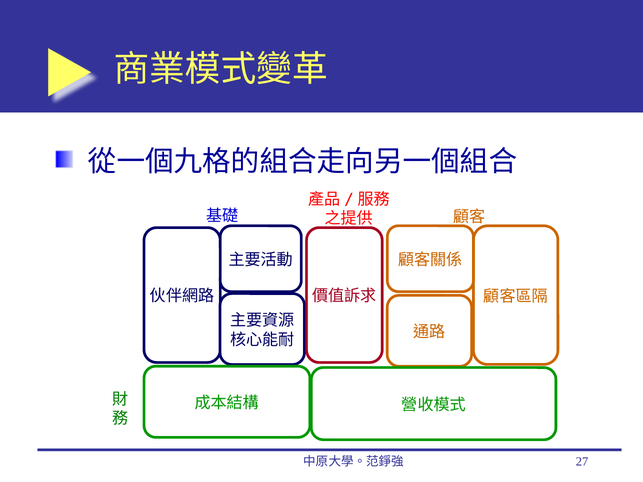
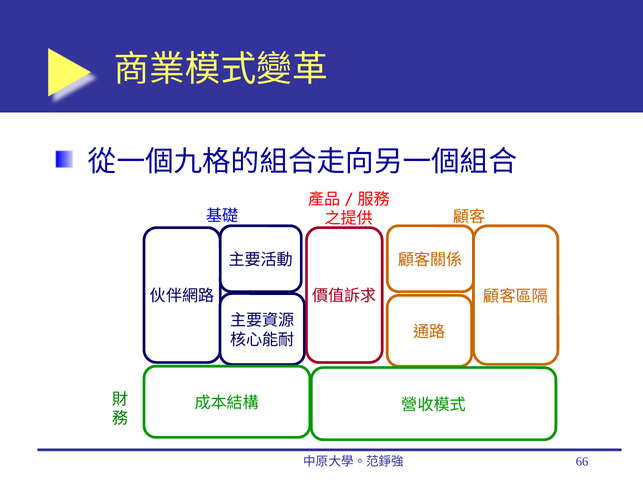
27: 27 -> 66
